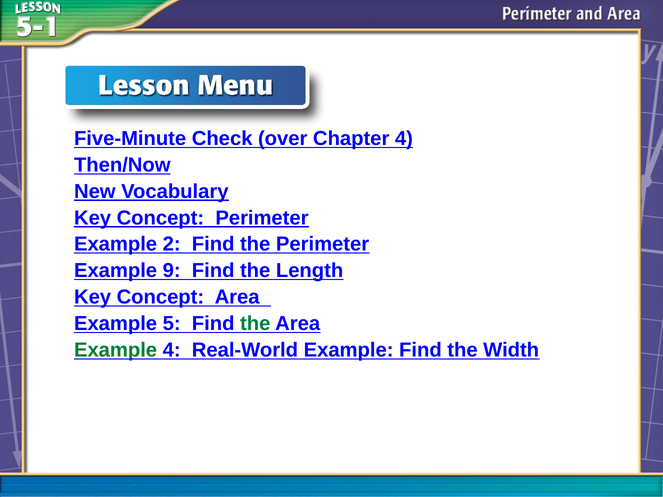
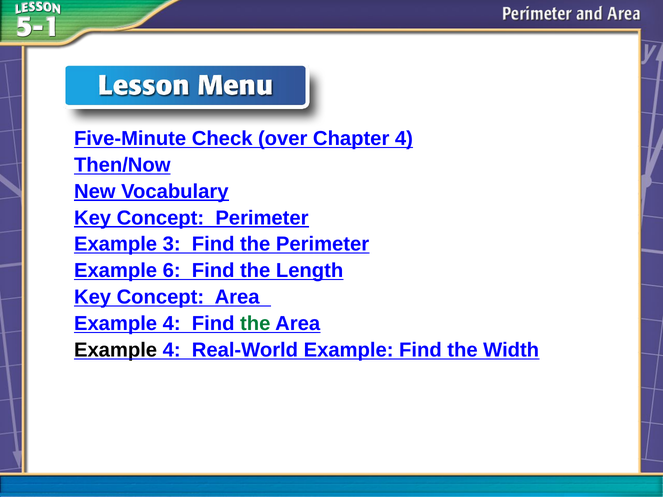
2: 2 -> 3
9: 9 -> 6
5 at (172, 324): 5 -> 4
Example at (116, 350) colour: green -> black
